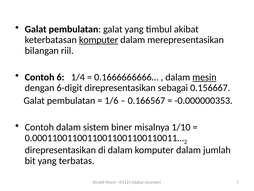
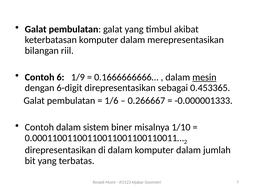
komputer at (99, 40) underline: present -> none
1/4: 1/4 -> 1/9
0.156667: 0.156667 -> 0.453365
0.166567: 0.166567 -> 0.266667
-0.000000353: -0.000000353 -> -0.000001333
